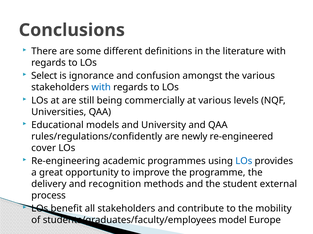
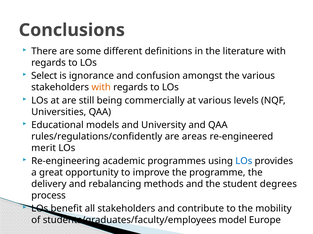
with at (101, 88) colour: blue -> orange
newly: newly -> areas
cover: cover -> merit
recognition: recognition -> rebalancing
external: external -> degrees
